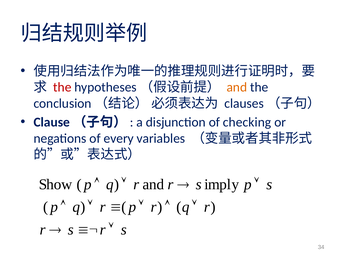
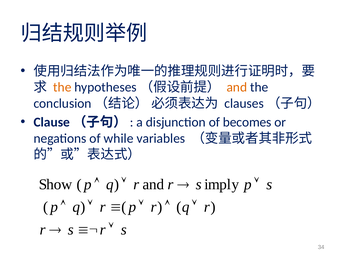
the at (62, 87) colour: red -> orange
checking: checking -> becomes
every: every -> while
